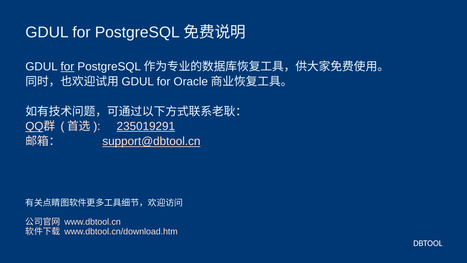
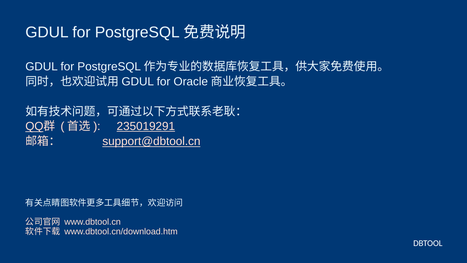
for at (67, 67) underline: present -> none
